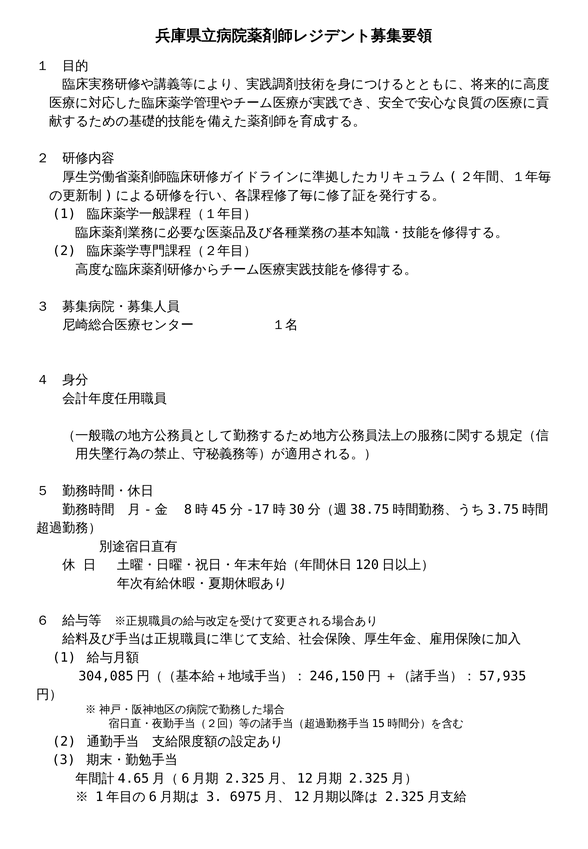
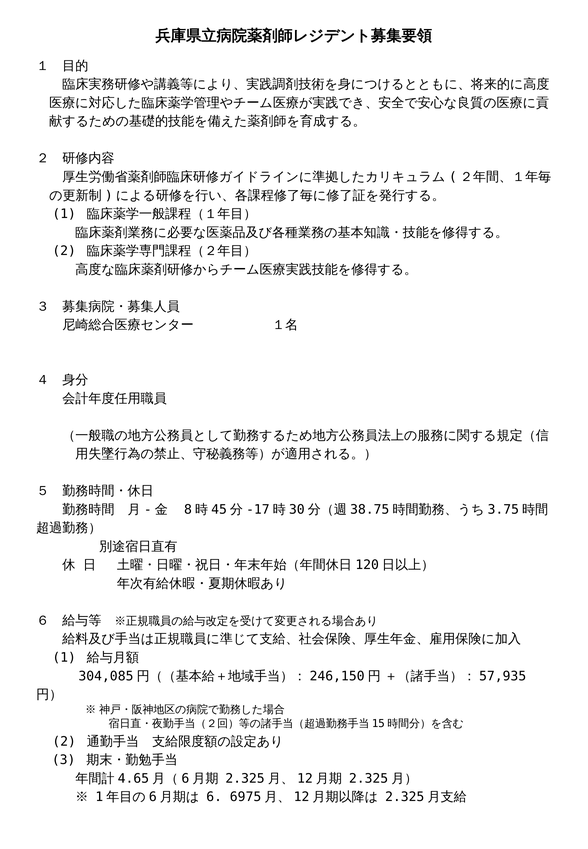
3 at (214, 797): 3 -> 6
